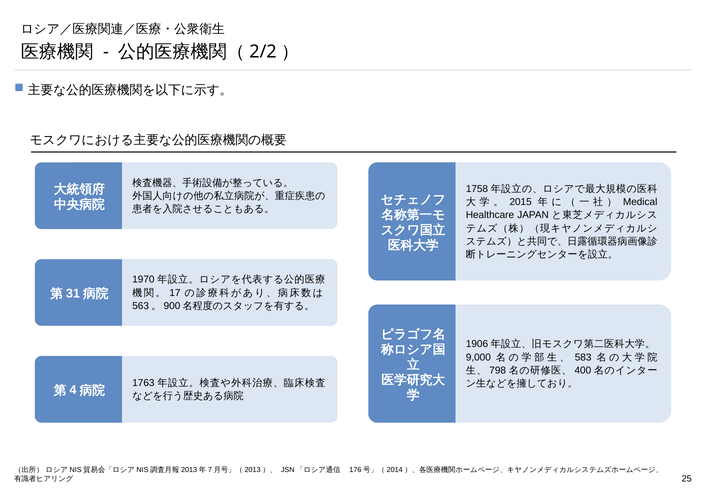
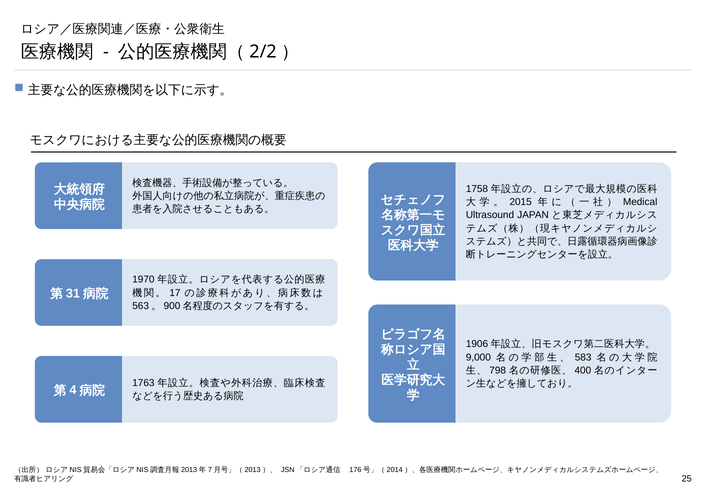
Healthcare: Healthcare -> Ultrasound
